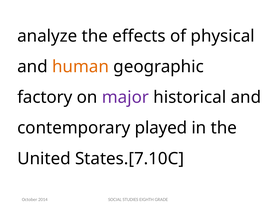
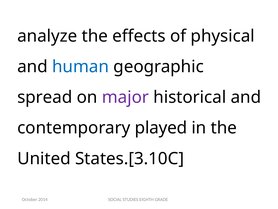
human colour: orange -> blue
factory: factory -> spread
States.[7.10C: States.[7.10C -> States.[3.10C
